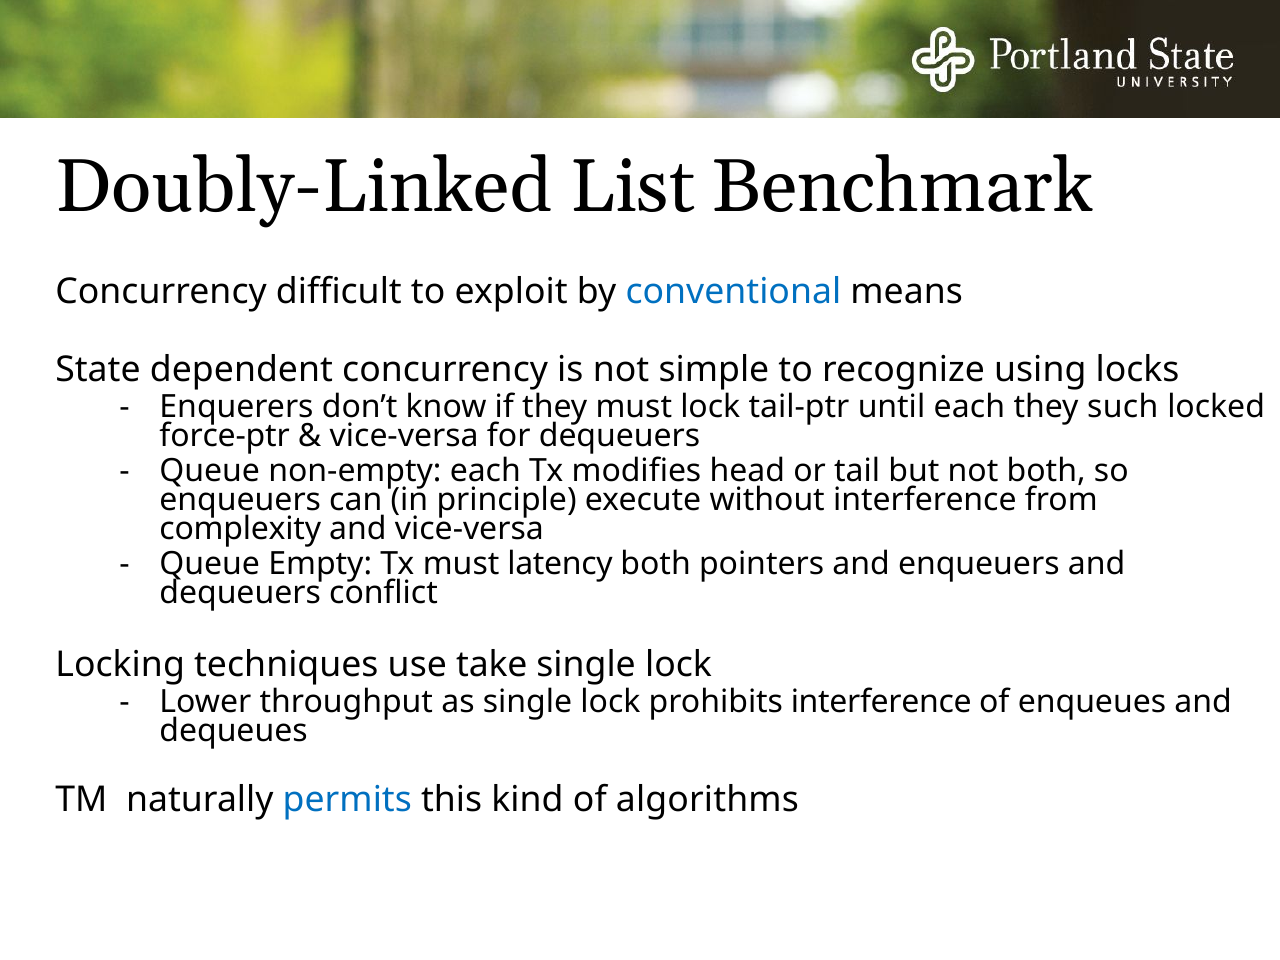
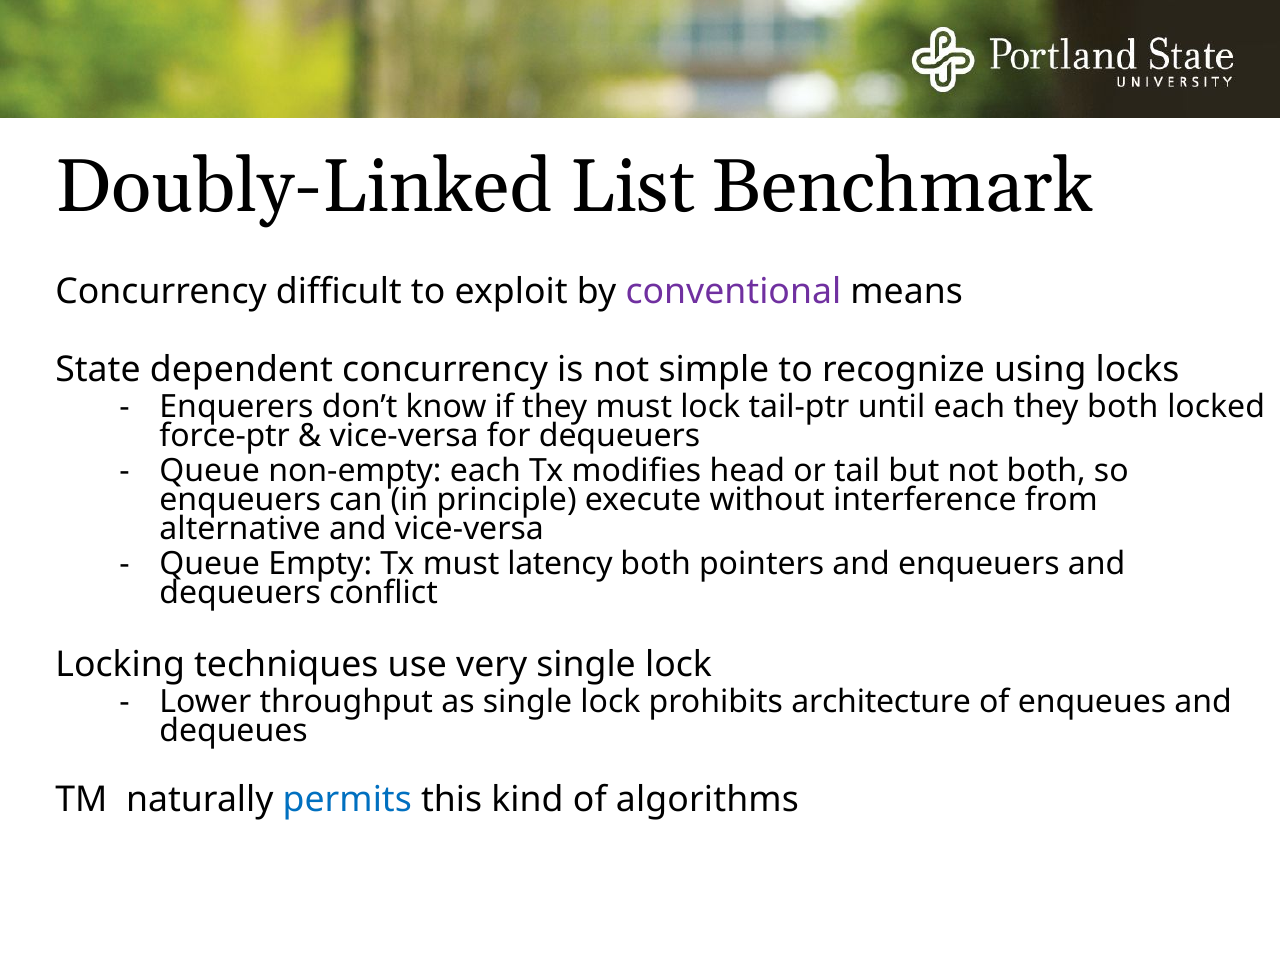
conventional colour: blue -> purple
they such: such -> both
complexity: complexity -> alternative
take: take -> very
prohibits interference: interference -> architecture
